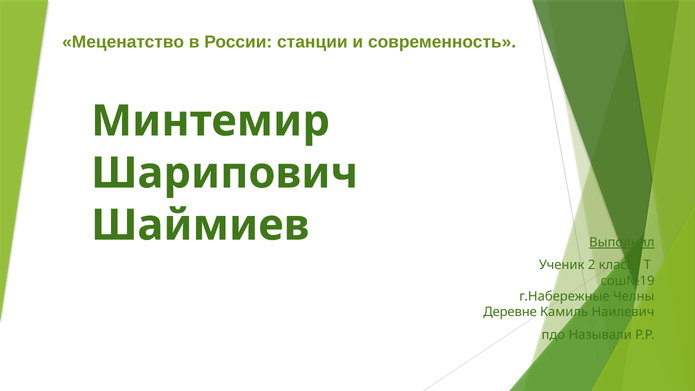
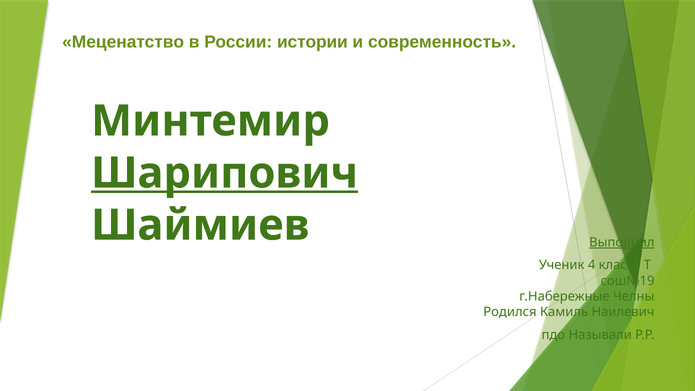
станции: станции -> истории
Шарипович underline: none -> present
2: 2 -> 4
Деревне: Деревне -> Родился
